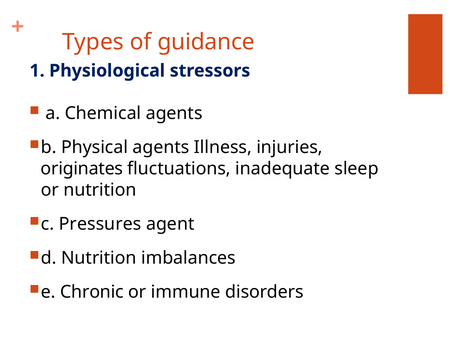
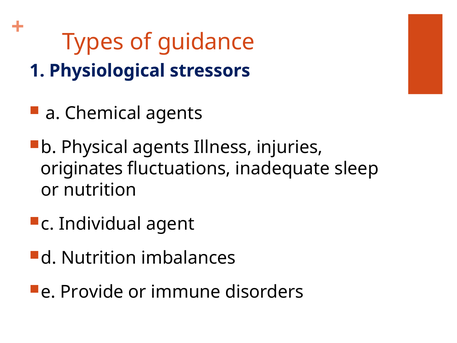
Pressures: Pressures -> Individual
Chronic: Chronic -> Provide
